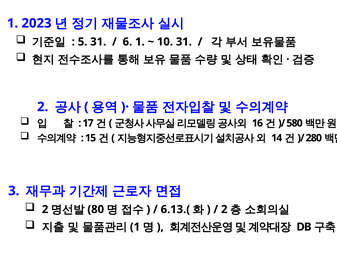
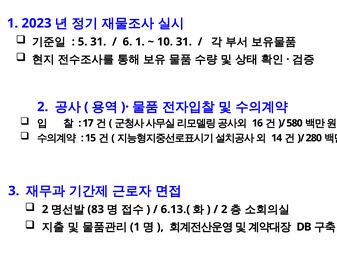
80: 80 -> 83
